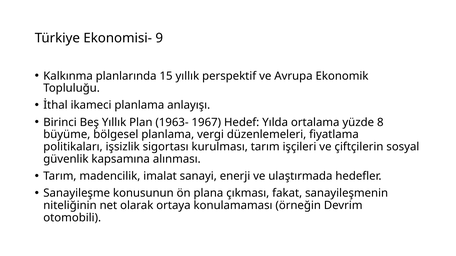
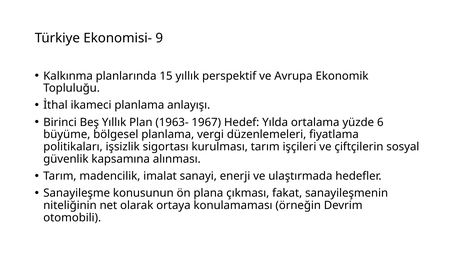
8: 8 -> 6
